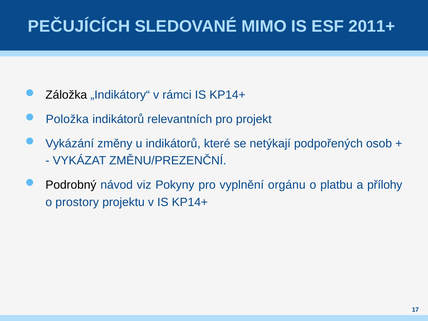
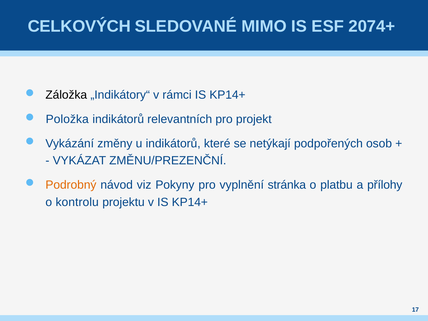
PEČUJÍCÍCH: PEČUJÍCÍCH -> CELKOVÝCH
2011+: 2011+ -> 2074+
Podrobný colour: black -> orange
orgánu: orgánu -> stránka
prostory: prostory -> kontrolu
